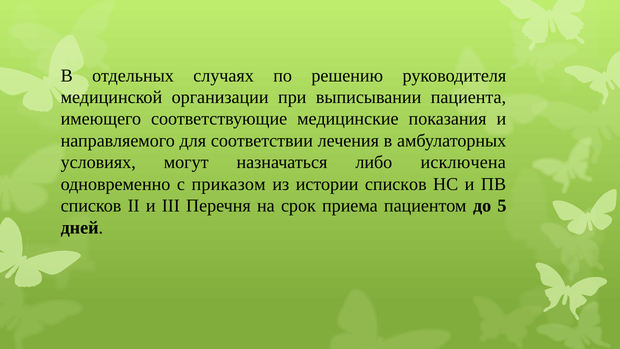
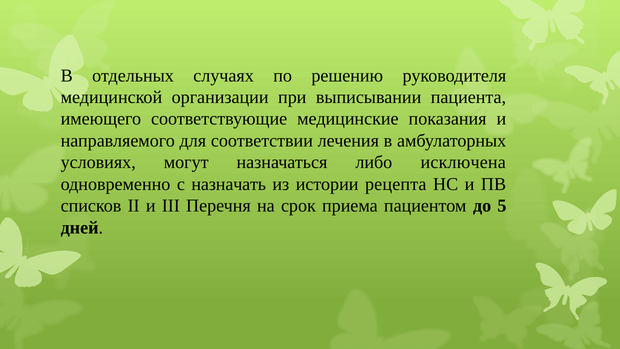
приказом: приказом -> назначать
истории списков: списков -> рецепта
